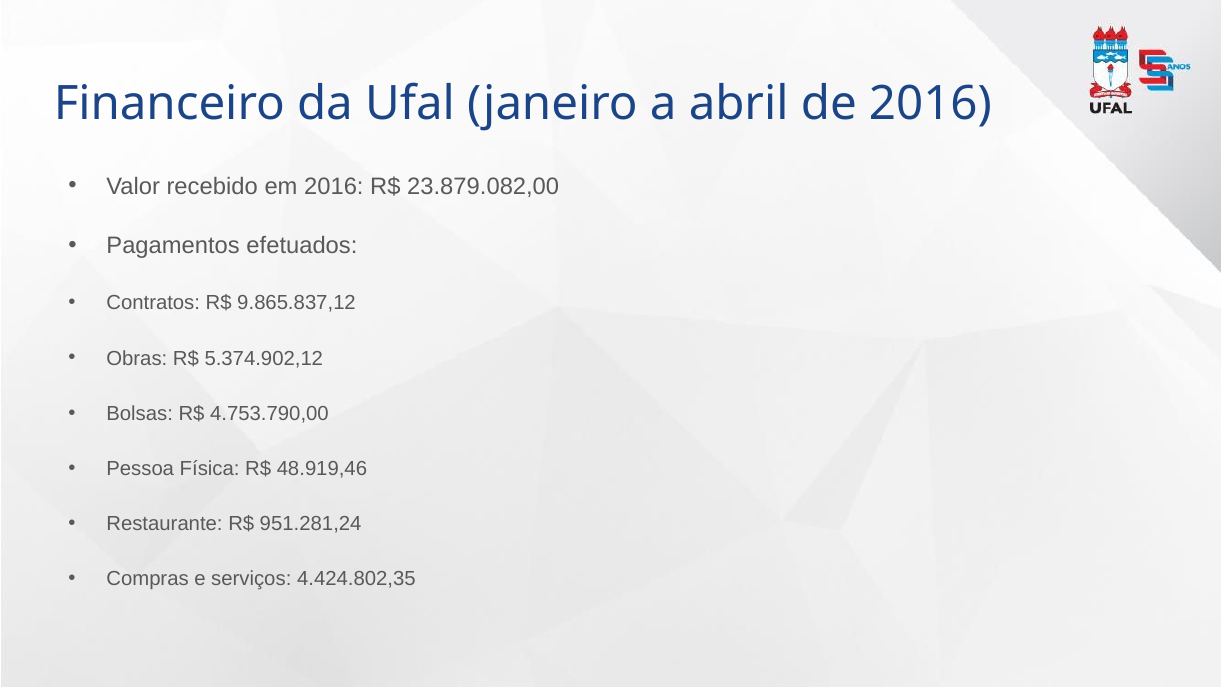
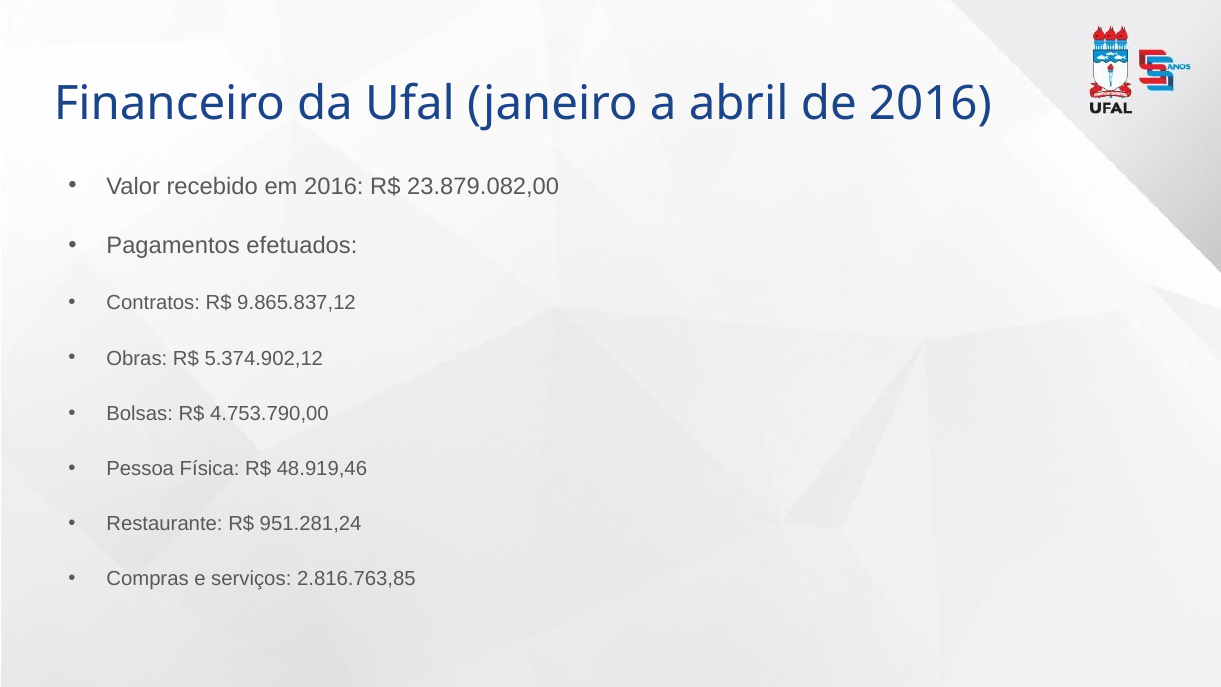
4.424.802,35: 4.424.802,35 -> 2.816.763,85
